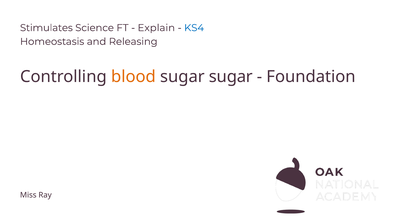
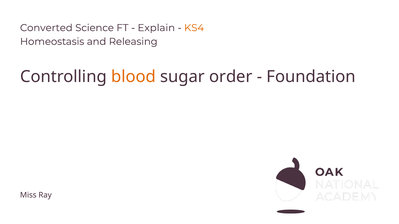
Stimulates: Stimulates -> Converted
KS4 colour: blue -> orange
sugar sugar: sugar -> order
